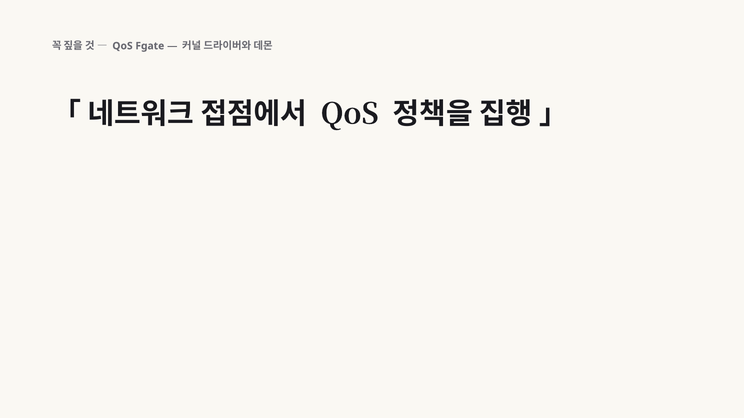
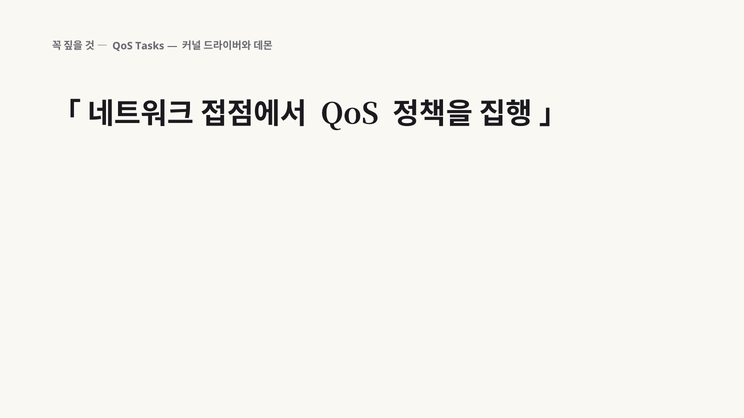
Fgate: Fgate -> Tasks
